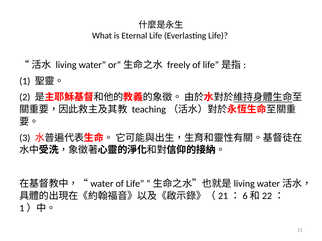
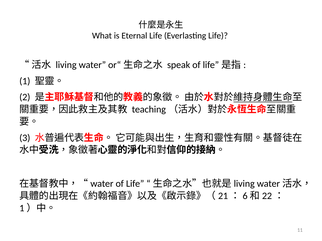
freely: freely -> speak
